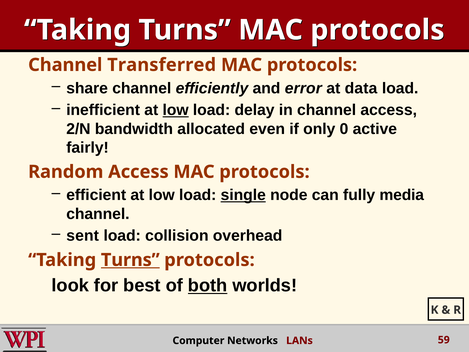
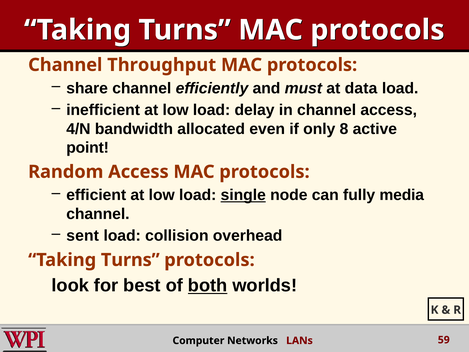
Transferred: Transferred -> Throughput
error: error -> must
low at (176, 110) underline: present -> none
2/N: 2/N -> 4/N
0: 0 -> 8
fairly: fairly -> point
Turns at (130, 260) underline: present -> none
